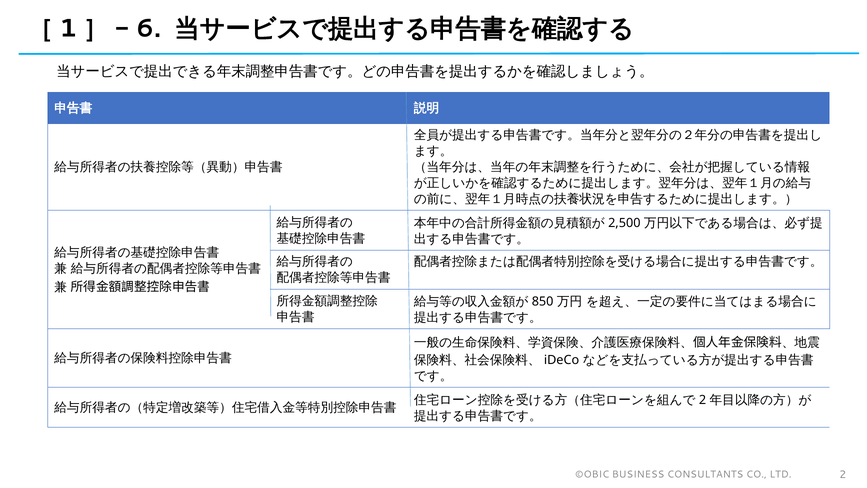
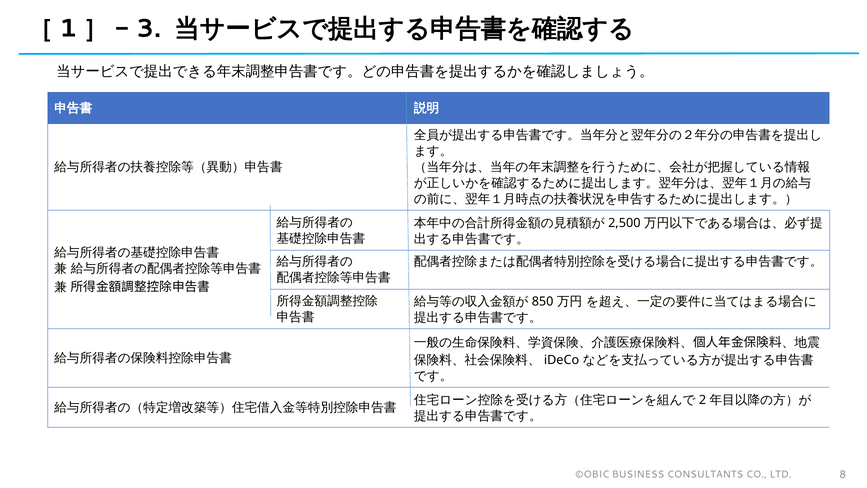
6: 6 -> 3
LTD 2: 2 -> 8
